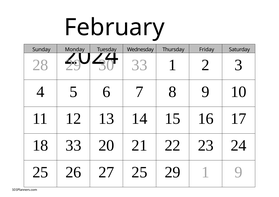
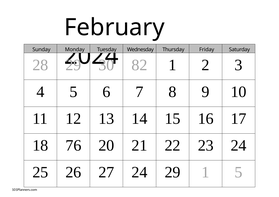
33 at (140, 65): 33 -> 82
18 33: 33 -> 76
27 25: 25 -> 24
1 9: 9 -> 5
